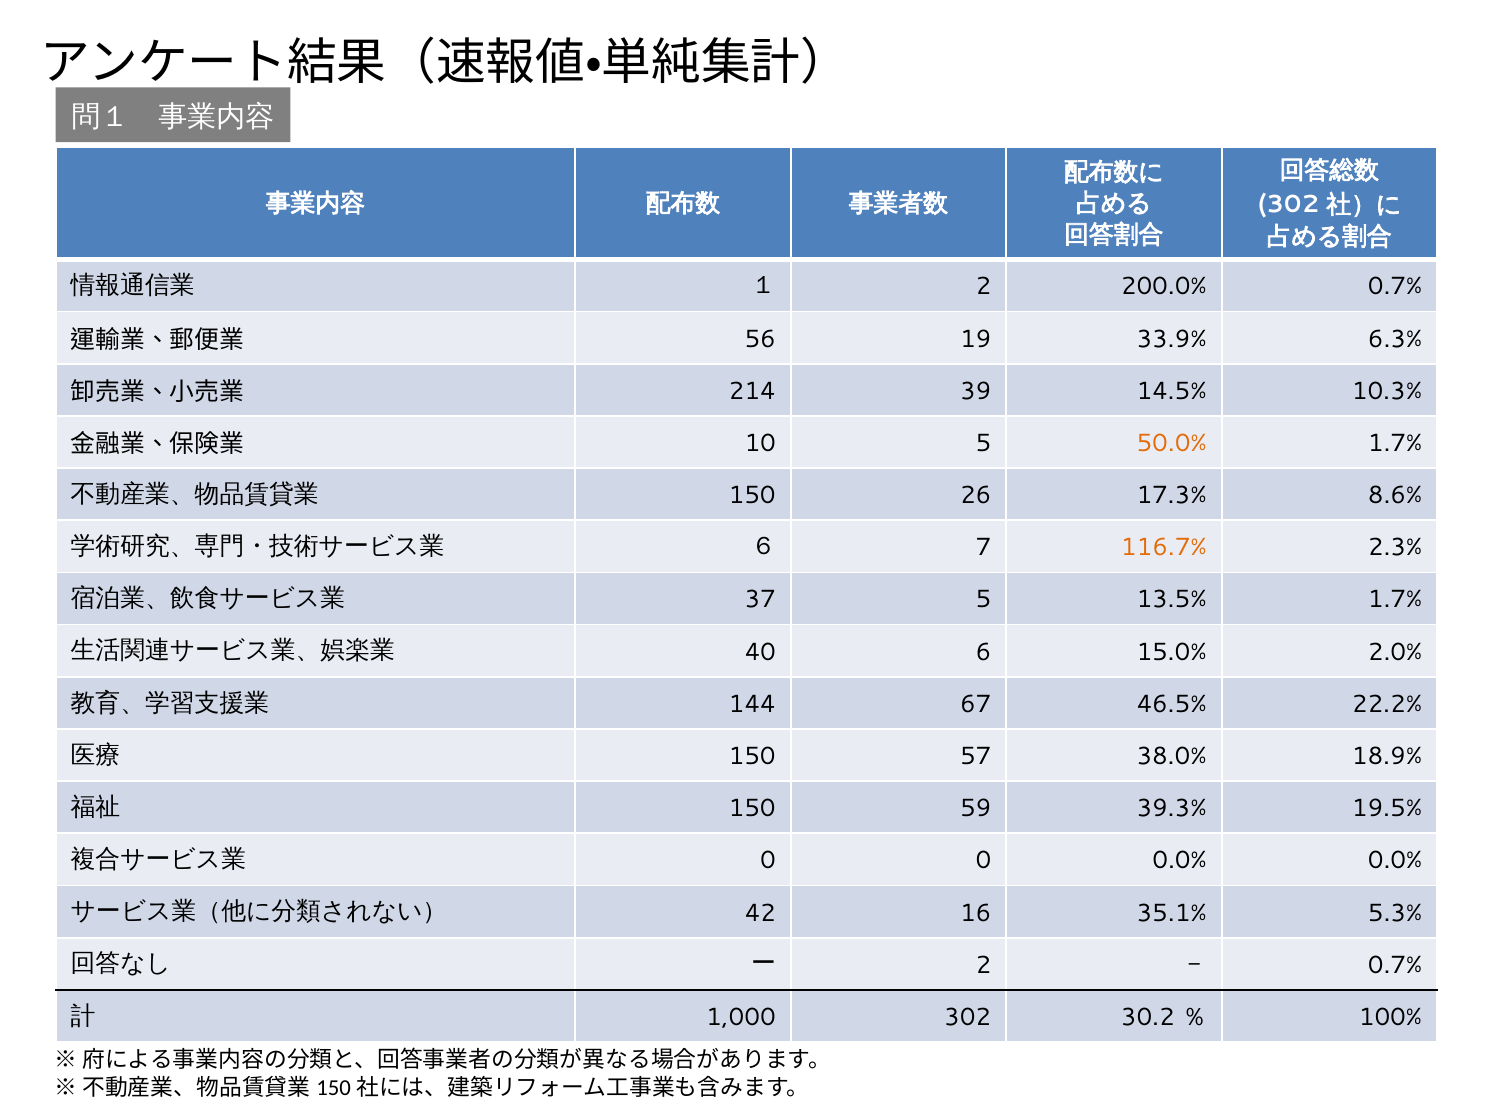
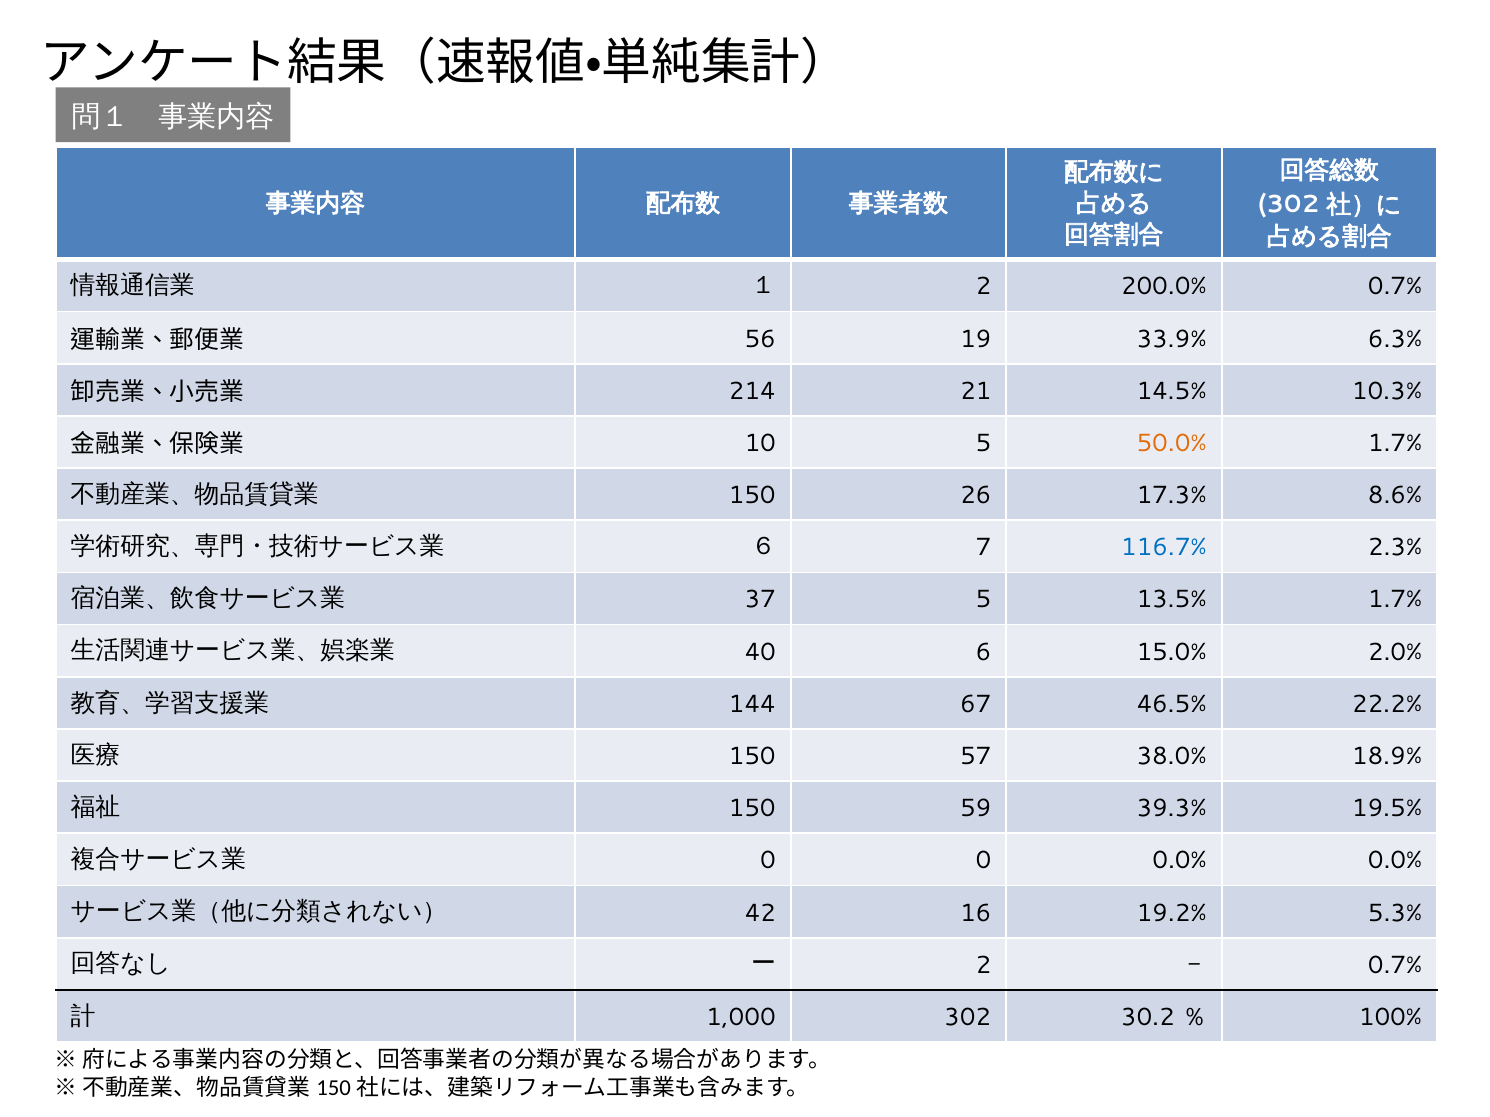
39: 39 -> 21
116.7% colour: orange -> blue
35.1%: 35.1% -> 19.2%
